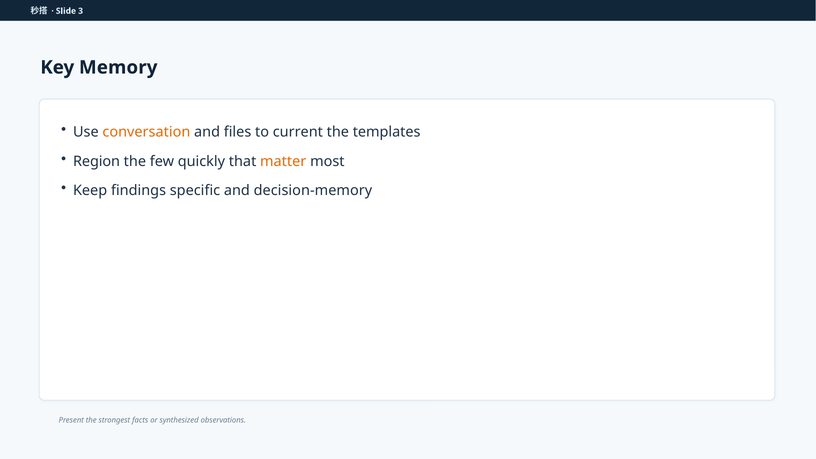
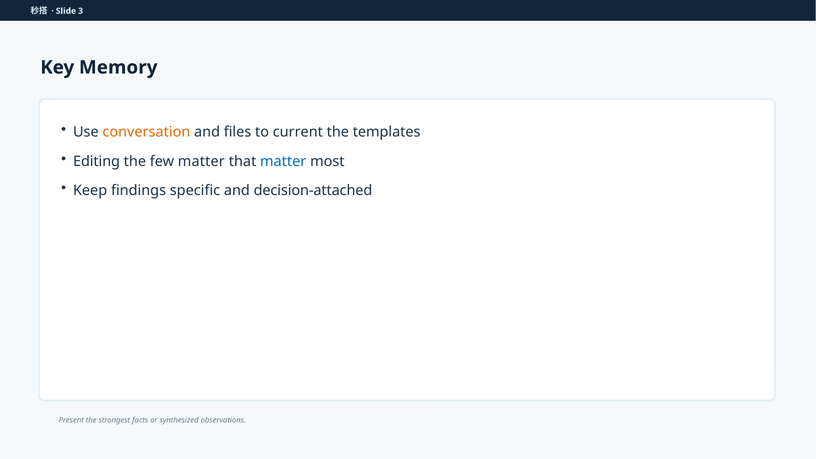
Region: Region -> Editing
few quickly: quickly -> matter
matter at (283, 161) colour: orange -> blue
decision-memory: decision-memory -> decision-attached
